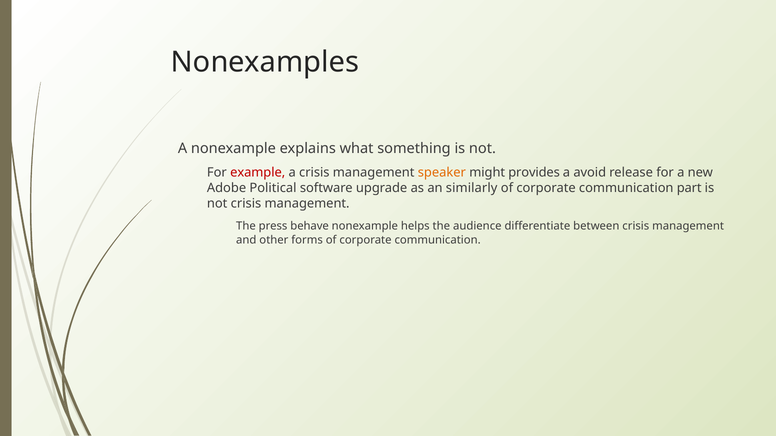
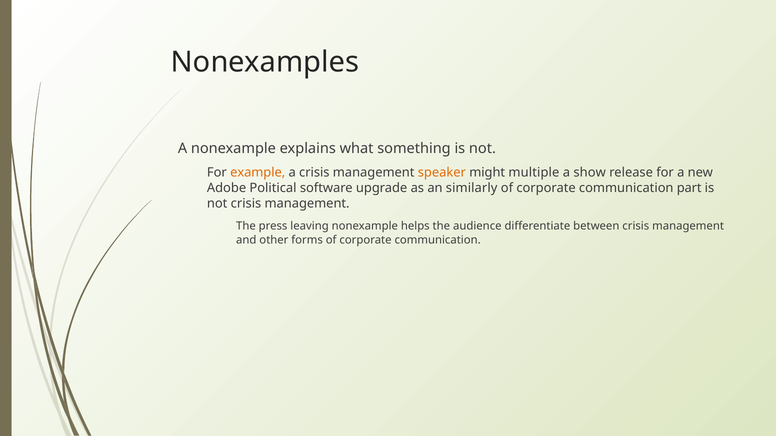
example colour: red -> orange
provides: provides -> multiple
avoid: avoid -> show
behave: behave -> leaving
